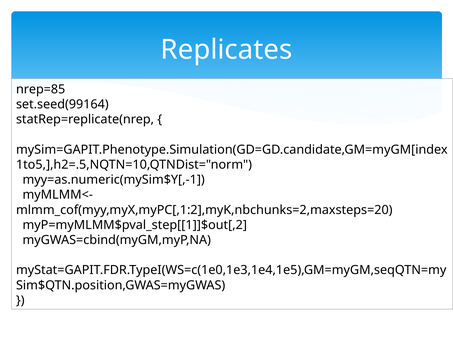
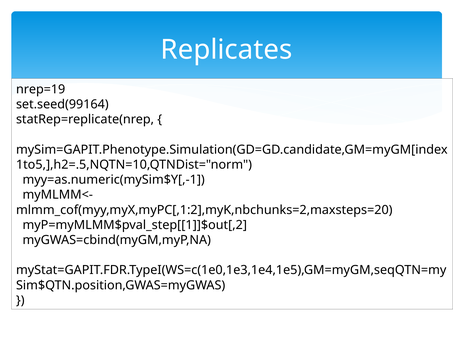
nrep=85: nrep=85 -> nrep=19
